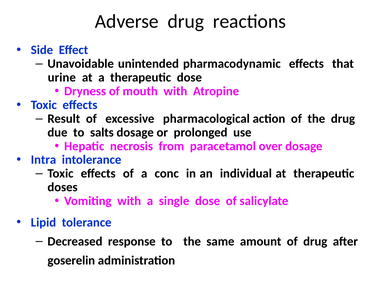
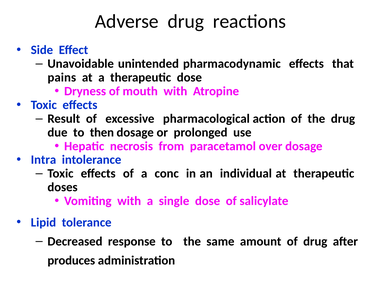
urine: urine -> pains
salts: salts -> then
goserelin: goserelin -> produces
